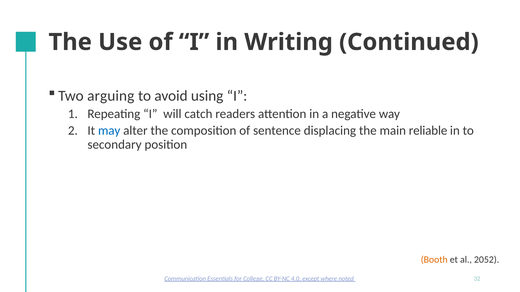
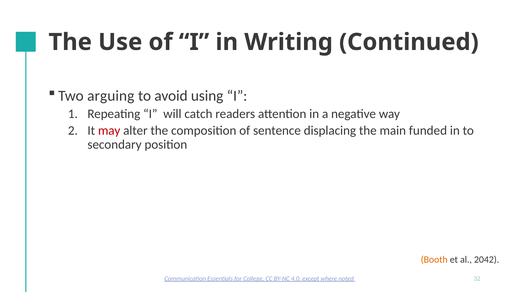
may colour: blue -> red
reliable: reliable -> funded
2052: 2052 -> 2042
